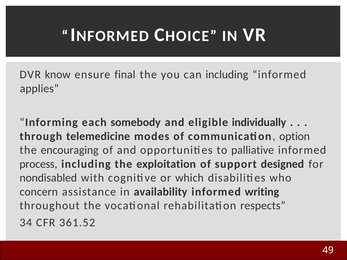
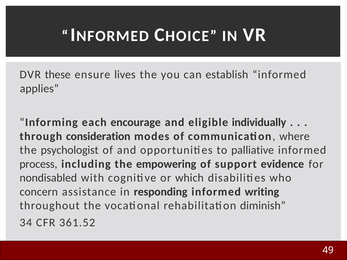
know: know -> these
final: final -> lives
can including: including -> establish
somebody: somebody -> encourage
telemedicine: telemedicine -> consideration
option: option -> where
encouraging: encouraging -> psychologist
exploitation: exploitation -> empowering
designed: designed -> evidence
availability: availability -> responding
respects: respects -> diminish
